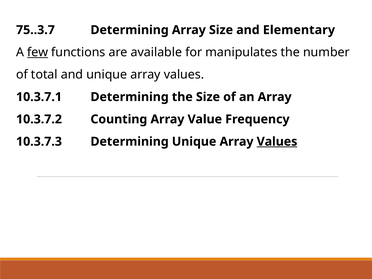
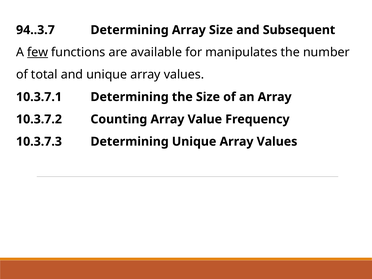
75..3.7: 75..3.7 -> 94..3.7
Elementary: Elementary -> Subsequent
Values at (277, 142) underline: present -> none
